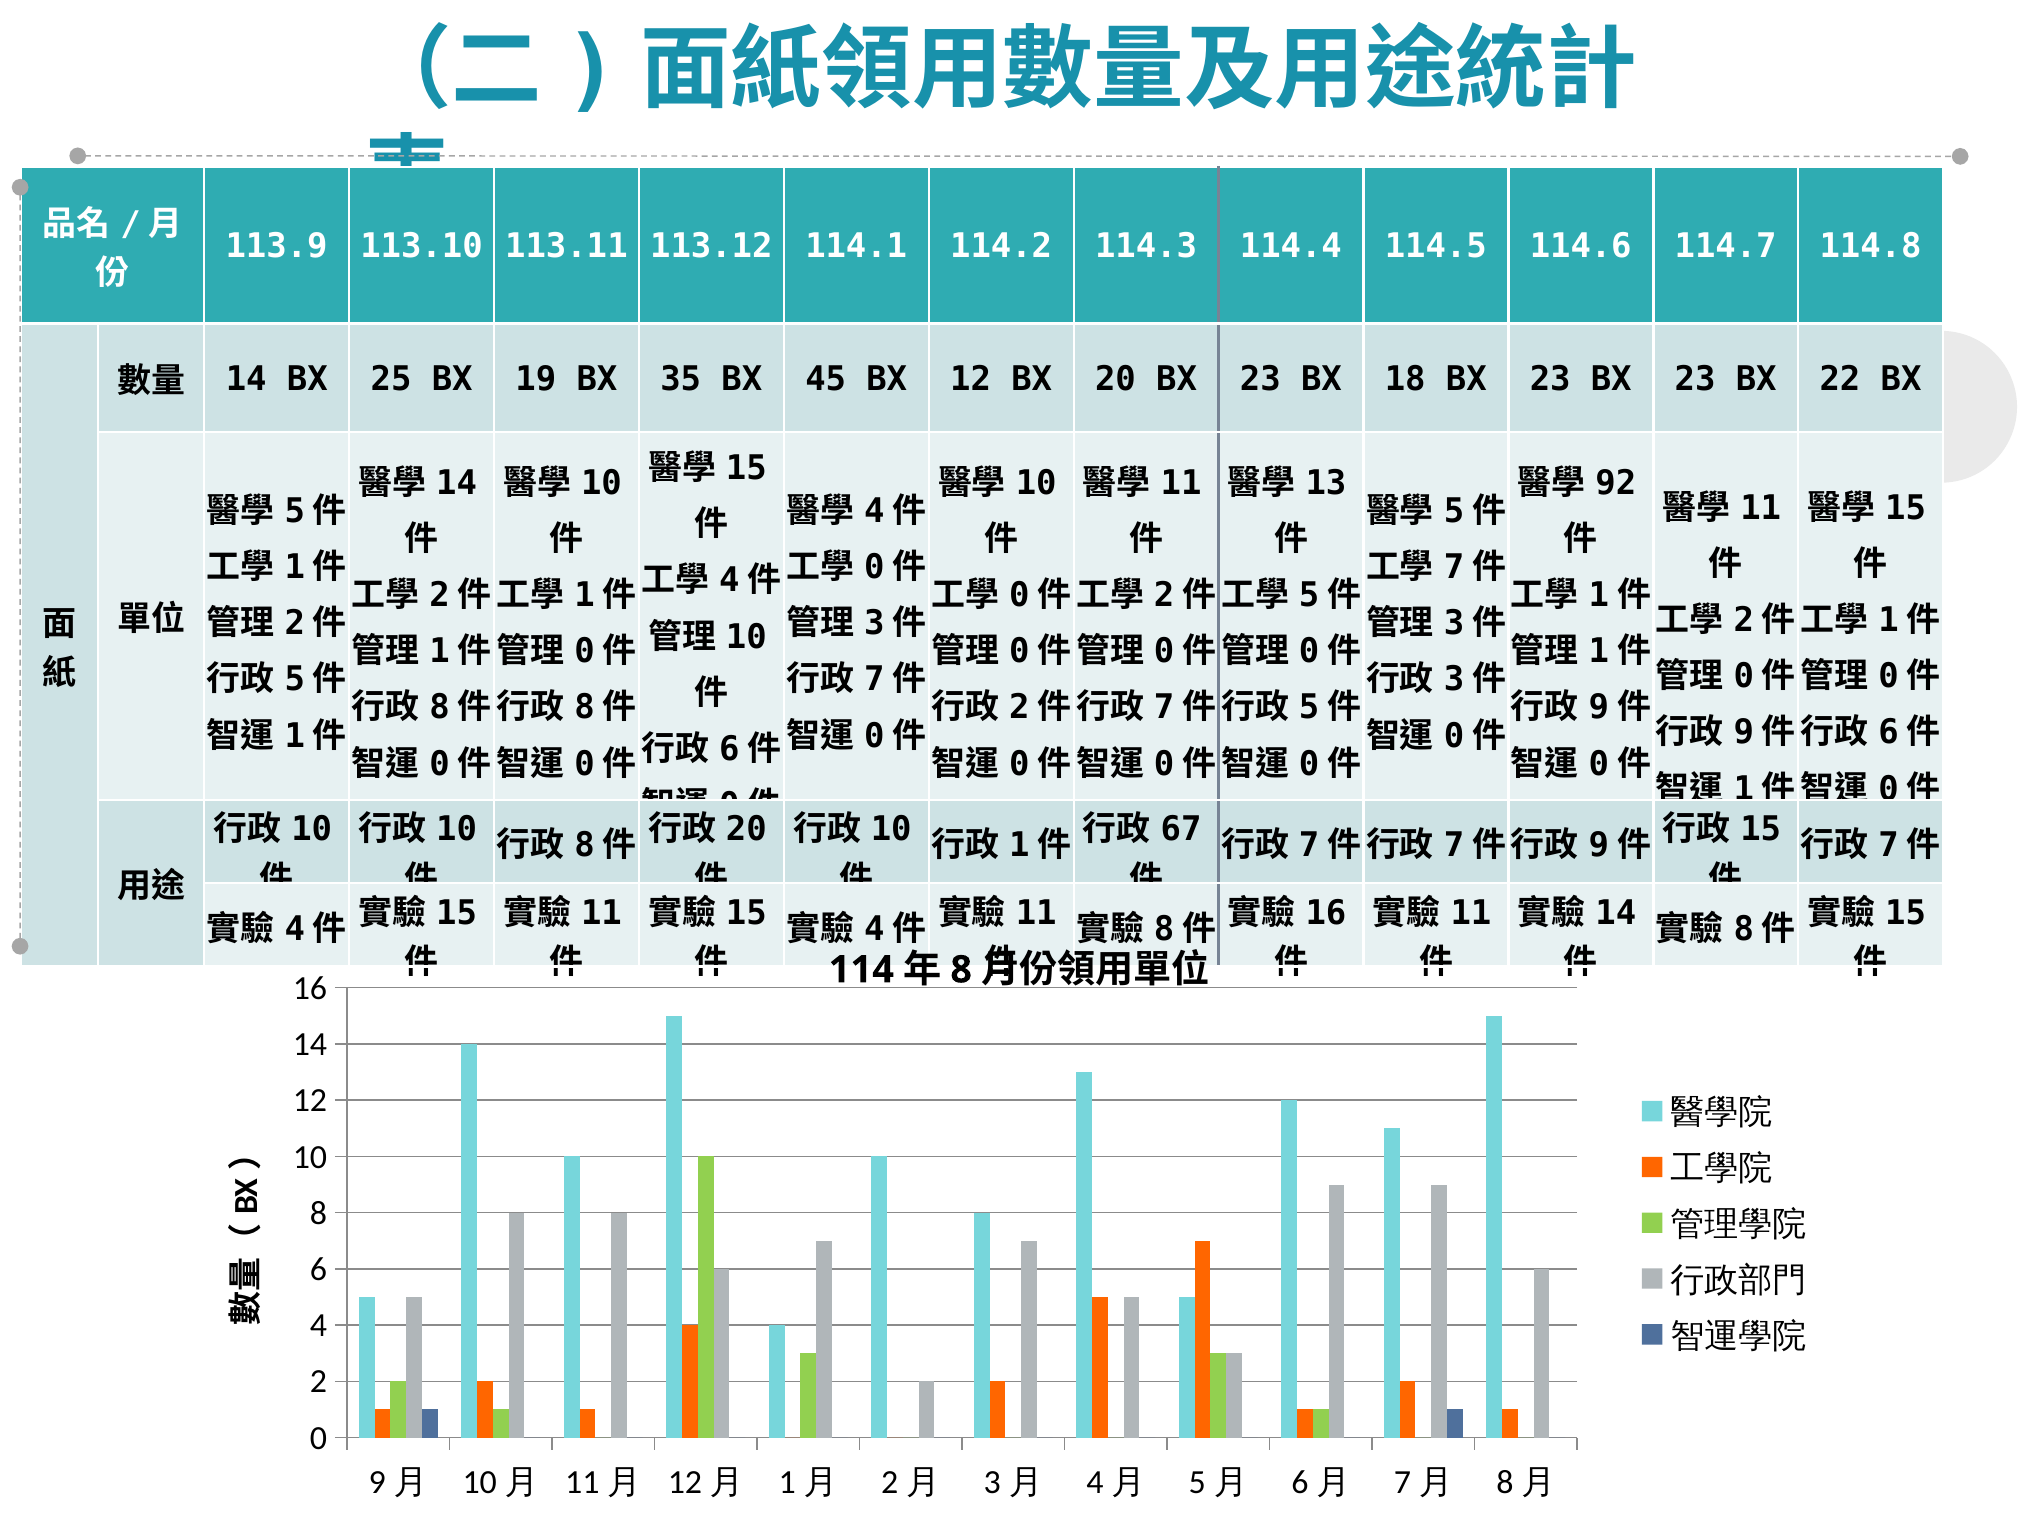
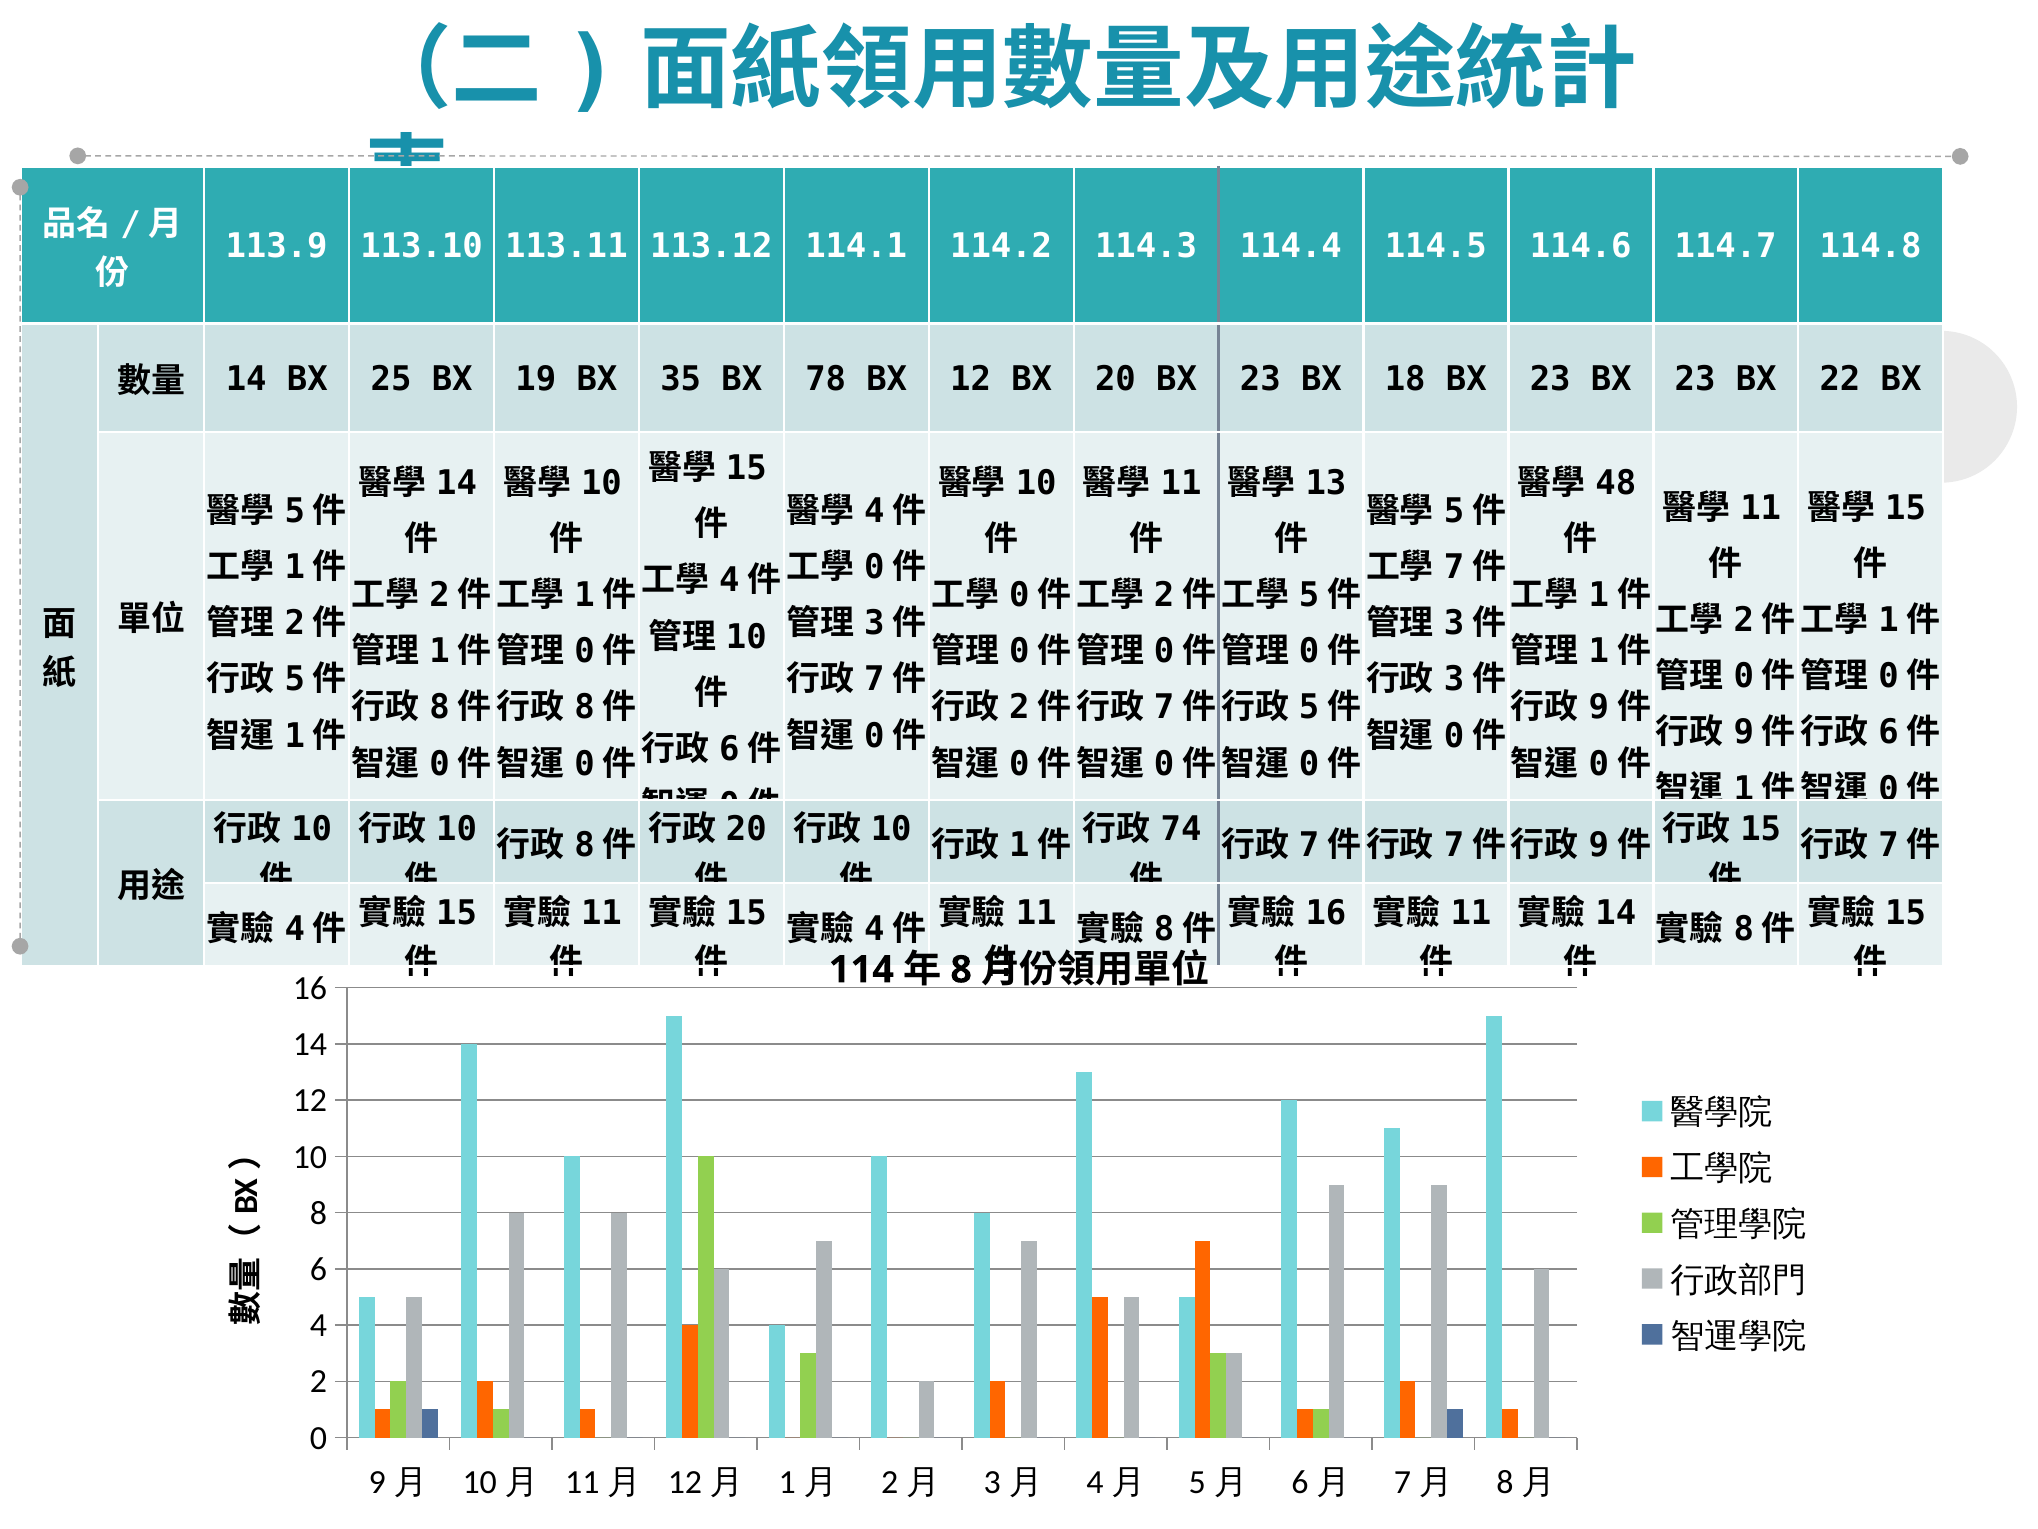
45: 45 -> 78
92: 92 -> 48
67: 67 -> 74
